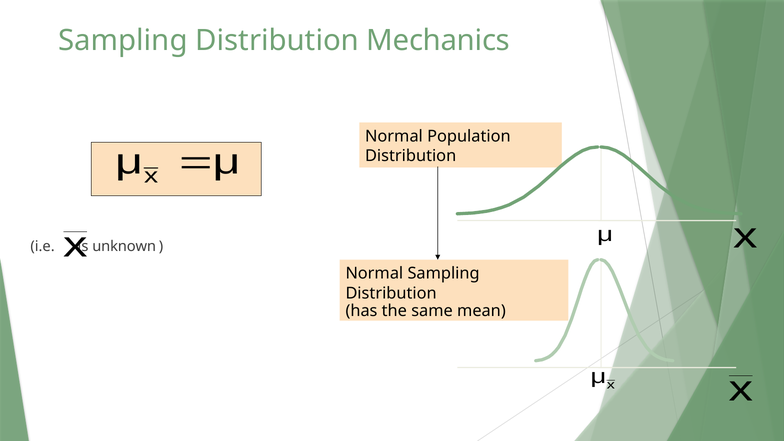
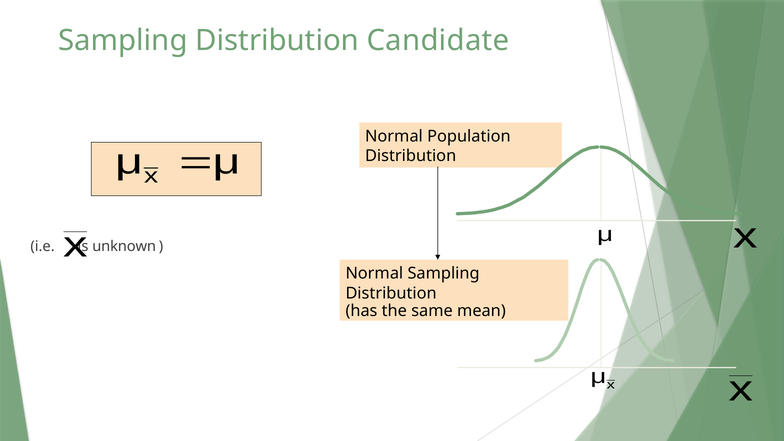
Mechanics: Mechanics -> Candidate
